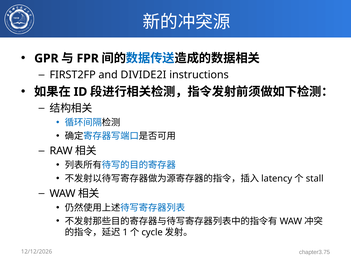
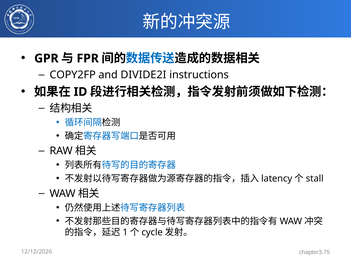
FIRST2FP: FIRST2FP -> COPY2FP
